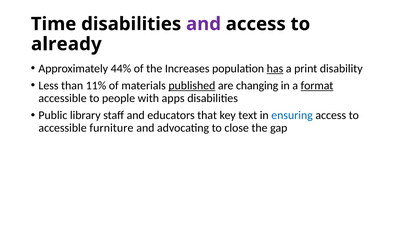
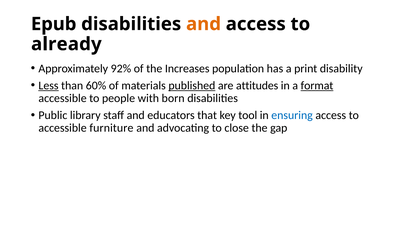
Time: Time -> Epub
and at (204, 24) colour: purple -> orange
44%: 44% -> 92%
has underline: present -> none
Less underline: none -> present
11%: 11% -> 60%
changing: changing -> attitudes
apps: apps -> born
text: text -> tool
